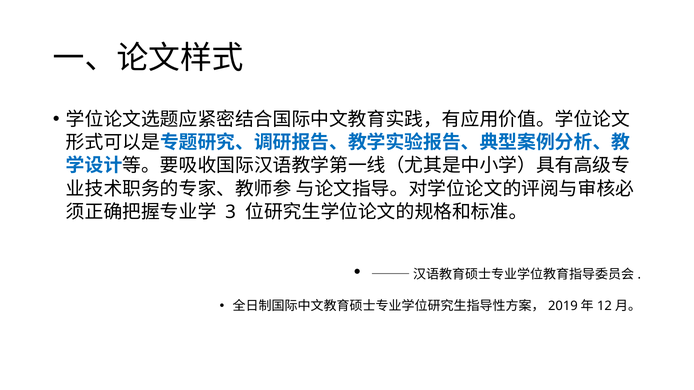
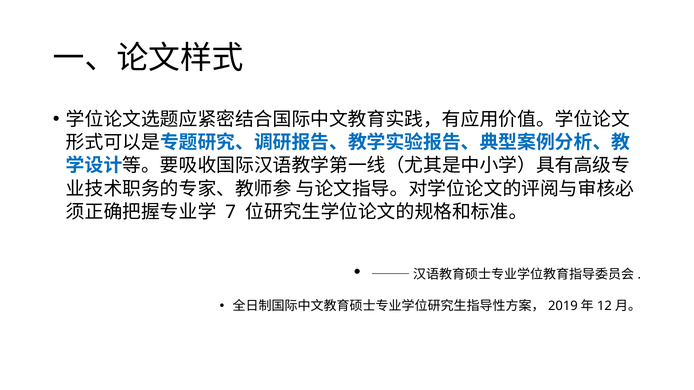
3: 3 -> 7
